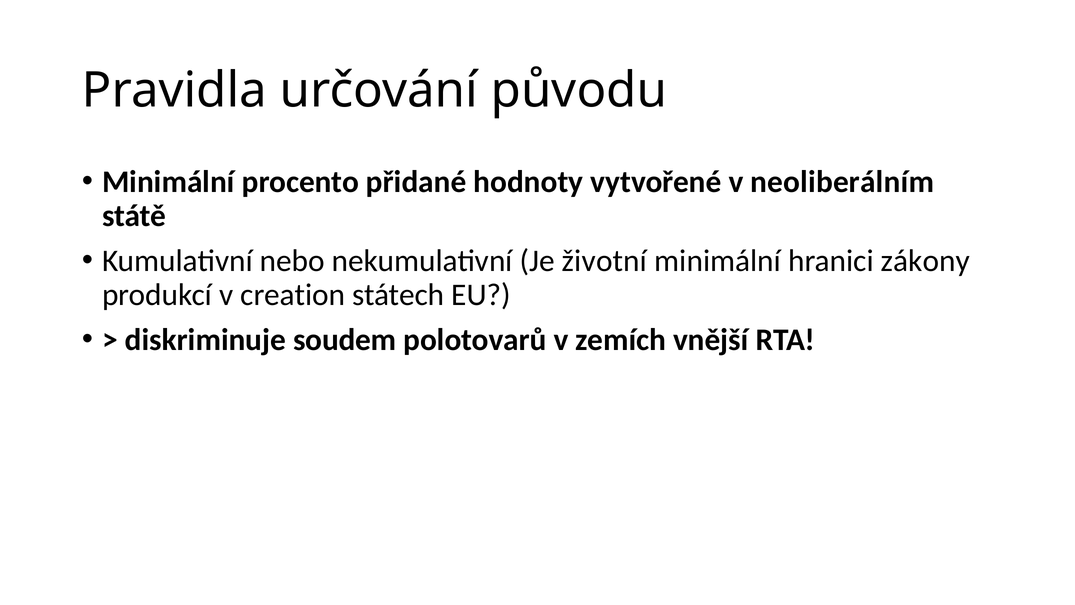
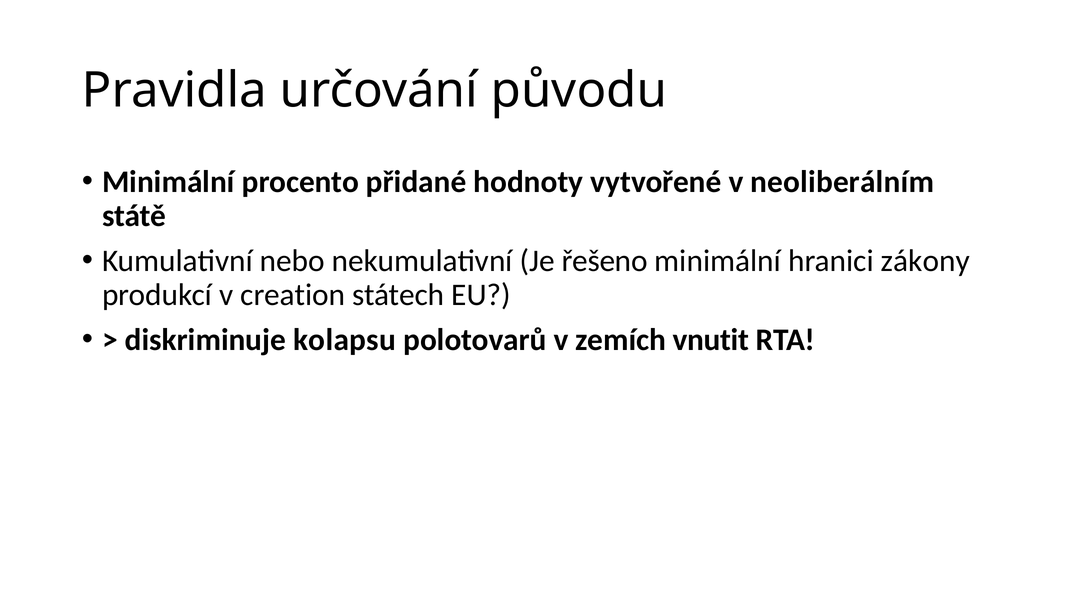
životní: životní -> řešeno
soudem: soudem -> kolapsu
vnější: vnější -> vnutit
